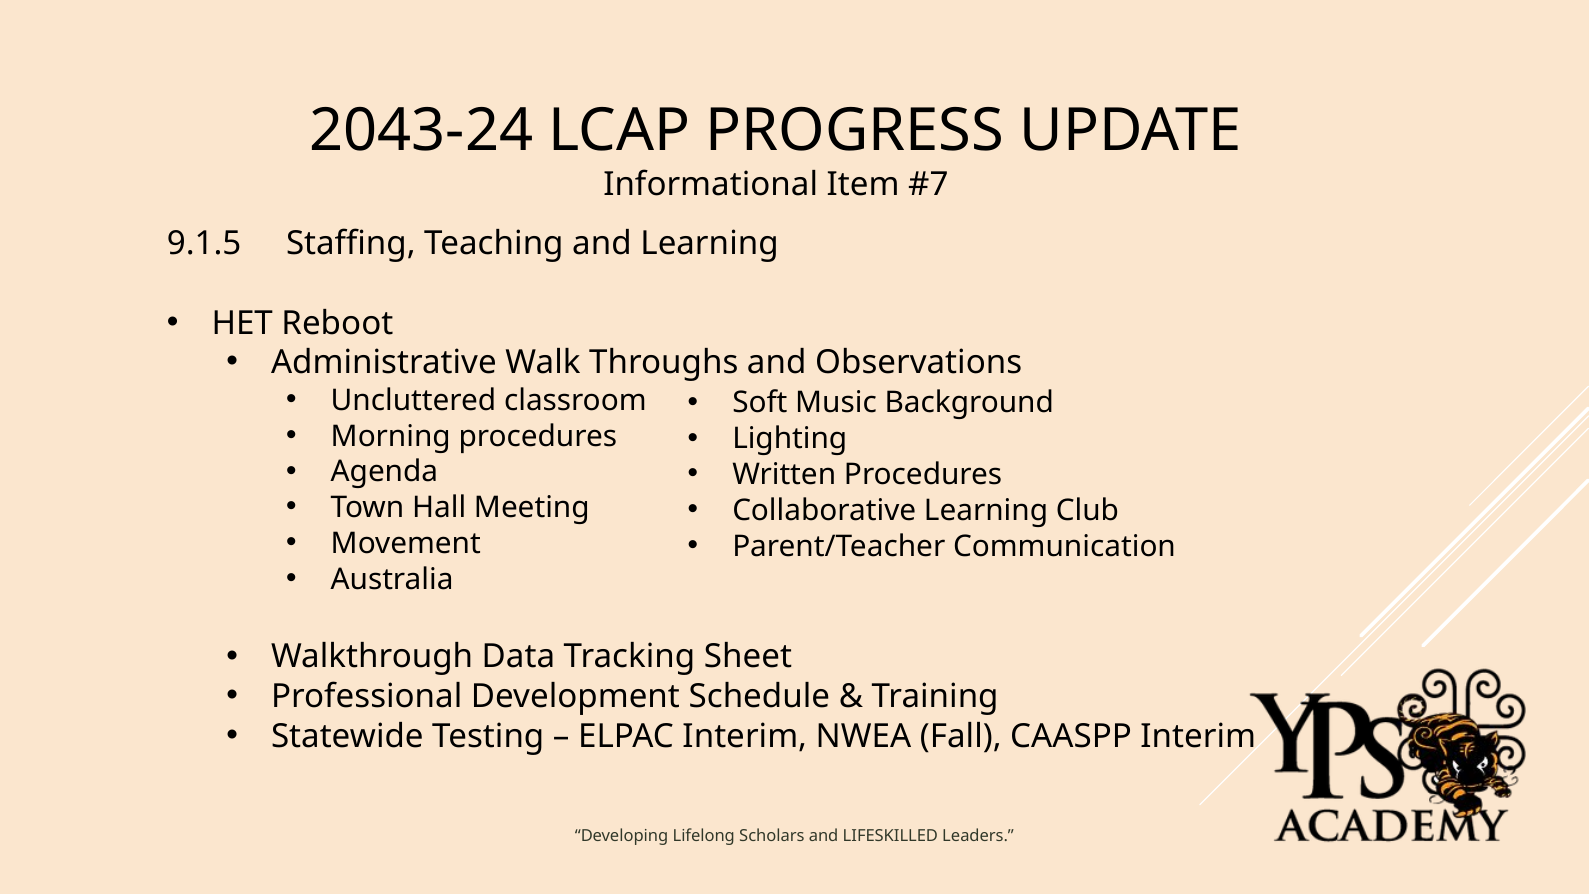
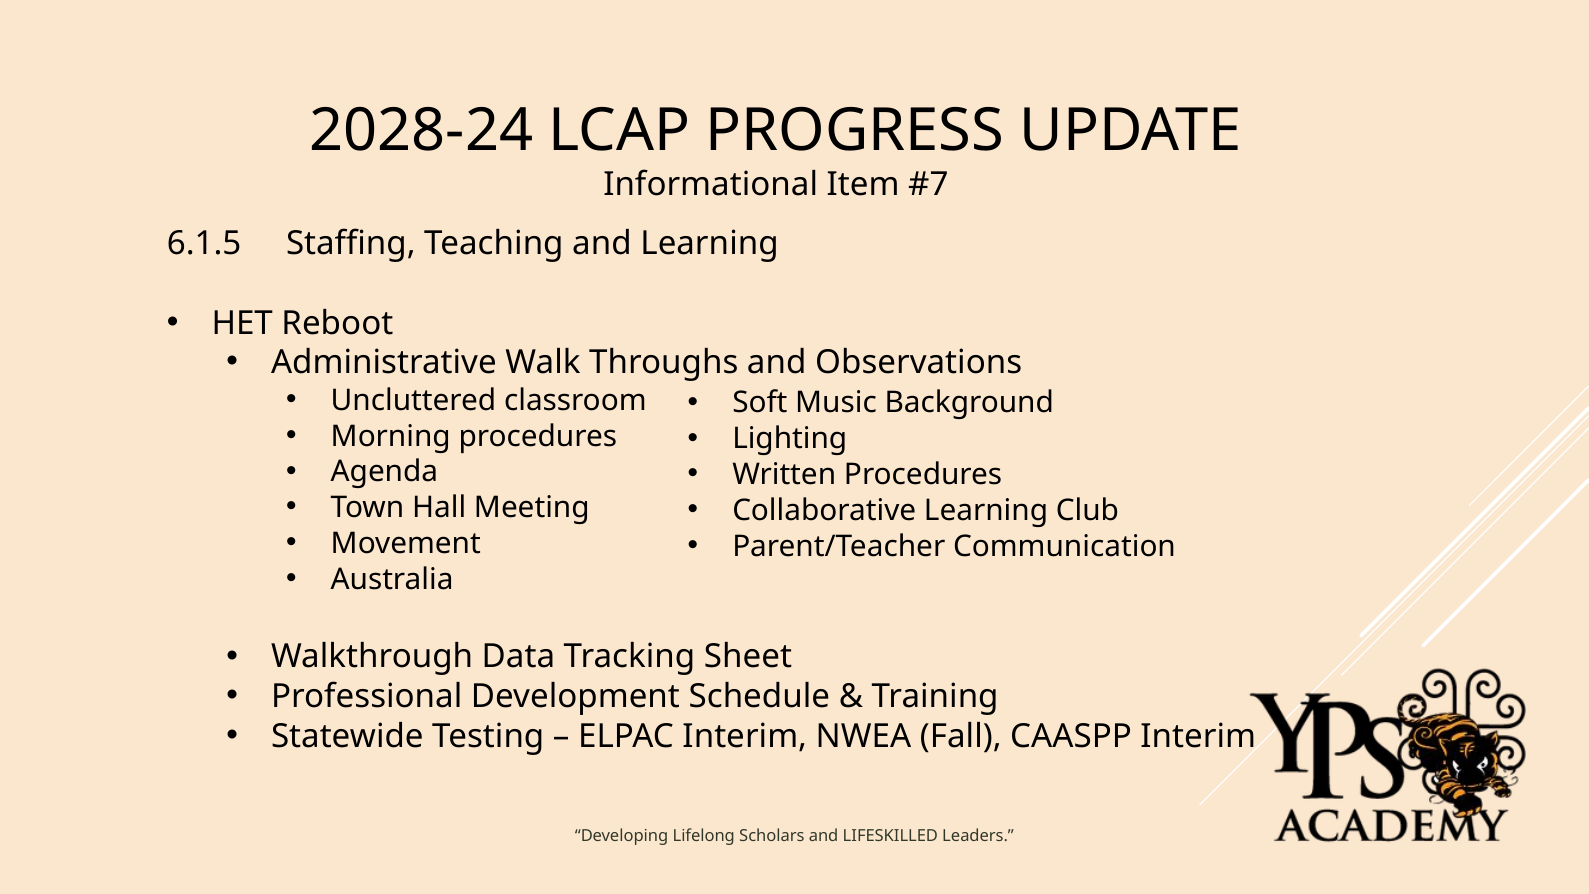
2043-24: 2043-24 -> 2028-24
9.1.5: 9.1.5 -> 6.1.5
